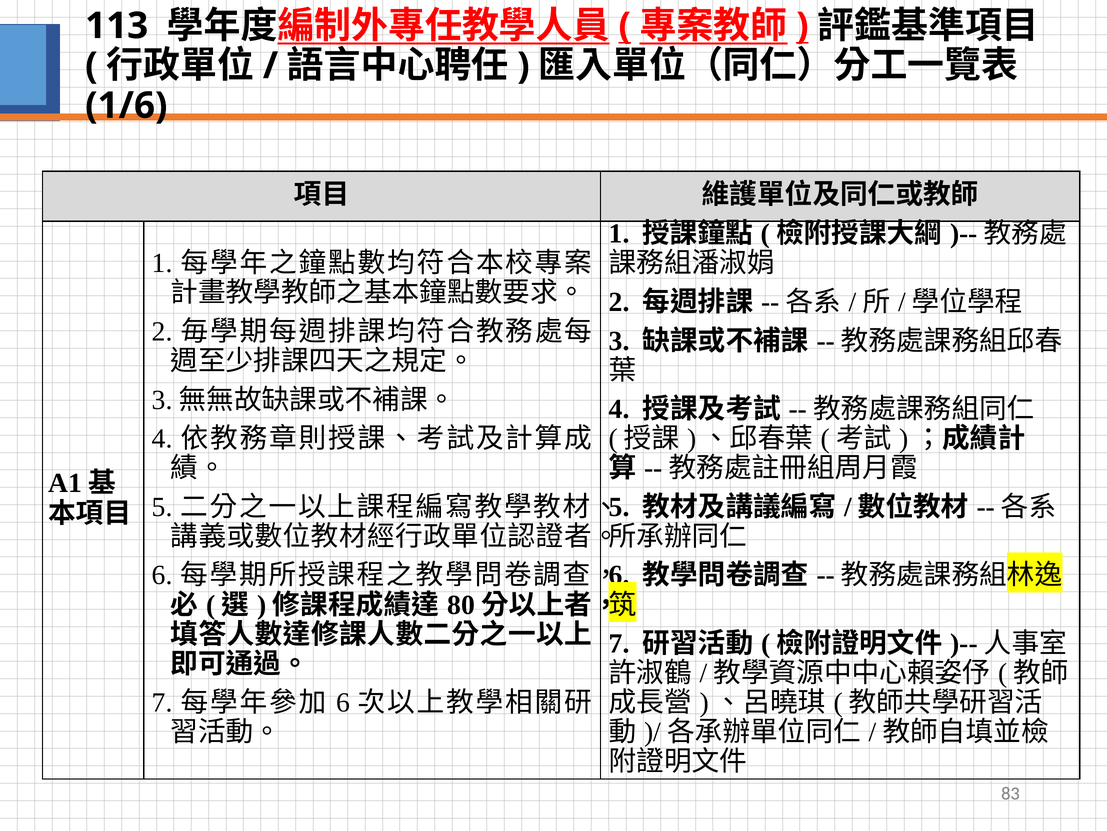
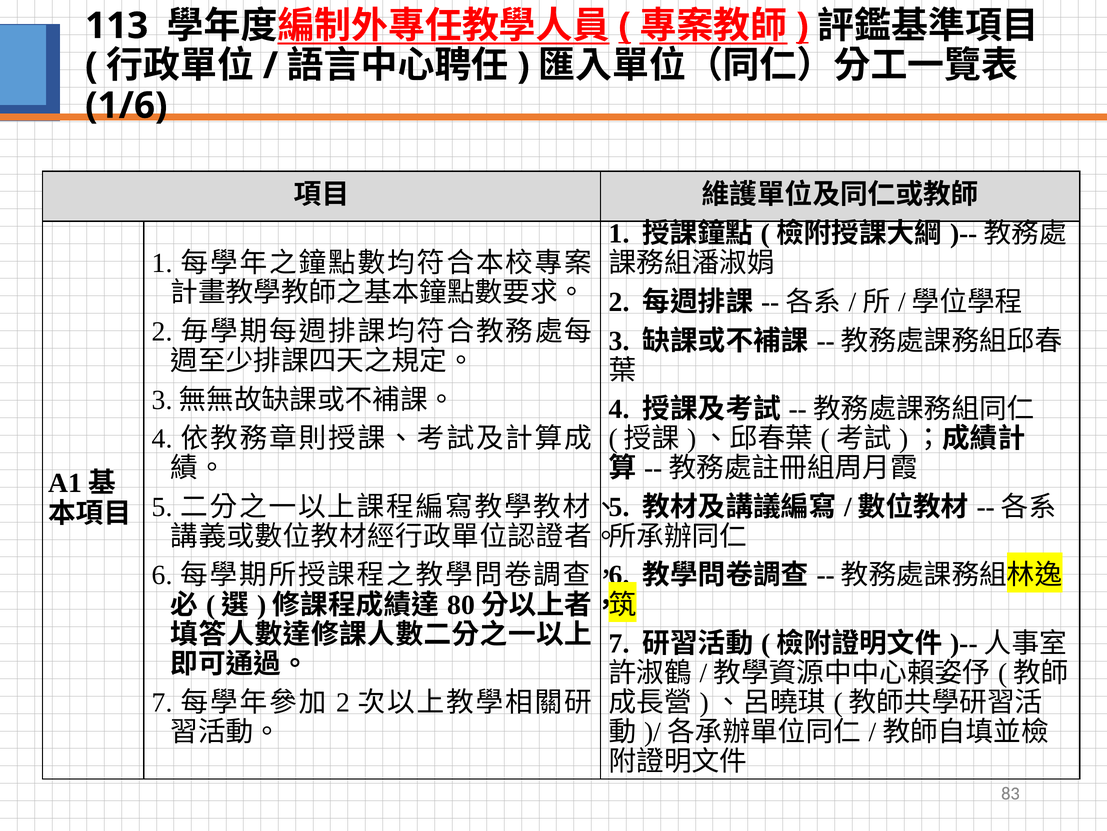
6 at (343, 702): 6 -> 2
